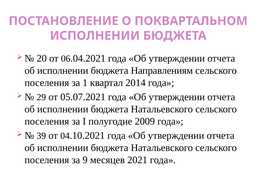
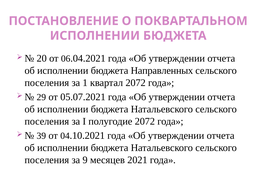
Направлениям: Направлениям -> Направленных
квартал 2014: 2014 -> 2072
полугодие 2009: 2009 -> 2072
